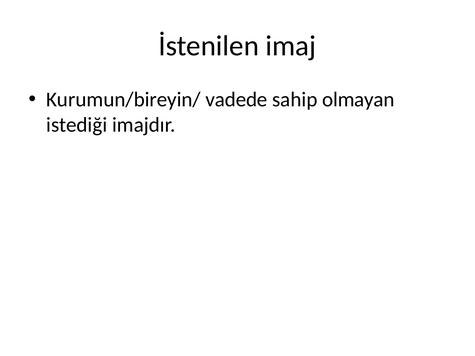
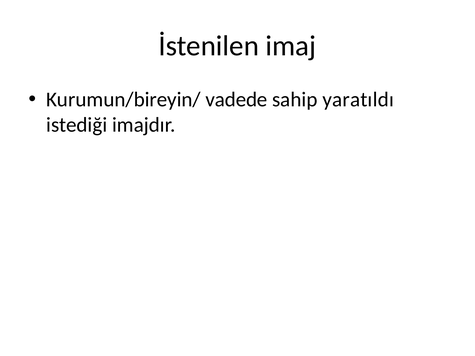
olmayan: olmayan -> yaratıldı
